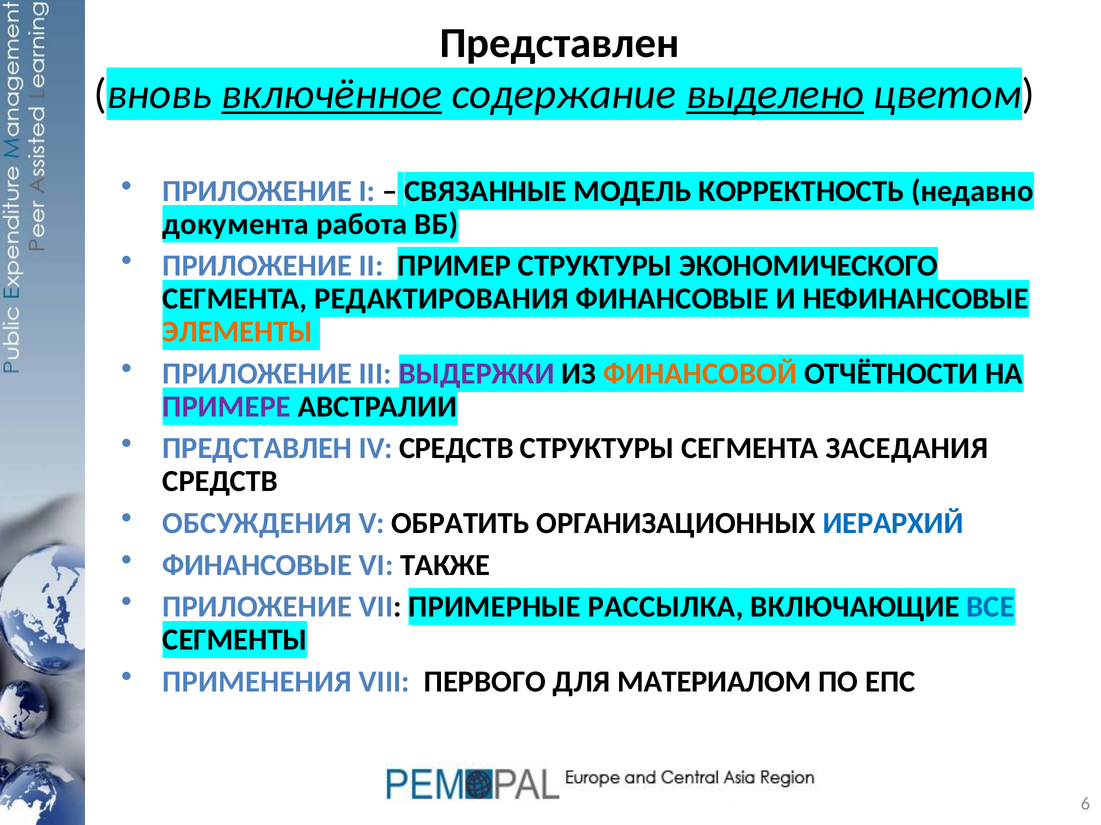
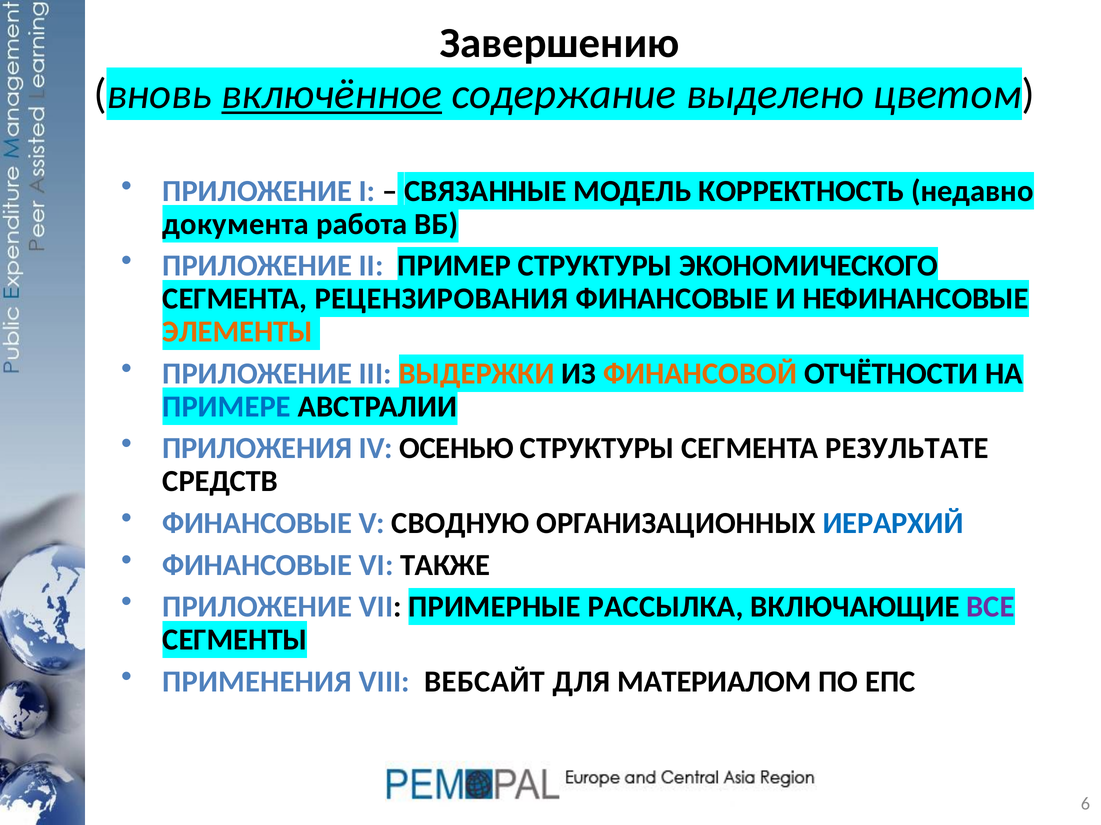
Представлен at (560, 43): Представлен -> Завершению
выделено underline: present -> none
РЕДАКТИРОВАНИЯ: РЕДАКТИРОВАНИЯ -> РЕЦЕНЗИРОВАНИЯ
ВЫДЕРЖКИ colour: purple -> orange
ПРИМЕРЕ colour: purple -> blue
ПРЕДСТАВЛЕН at (257, 449): ПРЕДСТАВЛЕН -> ПРИЛОЖЕНИЯ
IV СРЕДСТВ: СРЕДСТВ -> ОСЕНЬЮ
ЗАСЕДАНИЯ: ЗАСЕДАНИЯ -> РЕЗУЛЬТАТЕ
ОБСУЖДЕНИЯ at (257, 524): ОБСУЖДЕНИЯ -> ФИНАНСОВЫЕ
ОБРАТИТЬ: ОБРАТИТЬ -> СВОДНУЮ
ВСЕ colour: blue -> purple
ПЕРВОГО: ПЕРВОГО -> ВЕБСАЙТ
